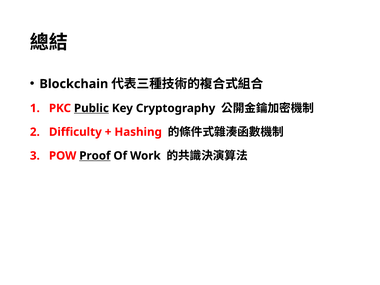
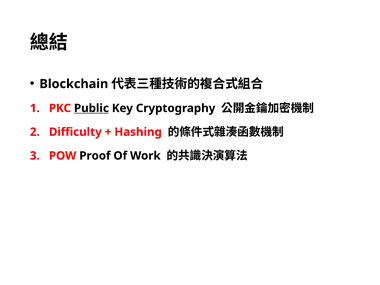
Proof underline: present -> none
